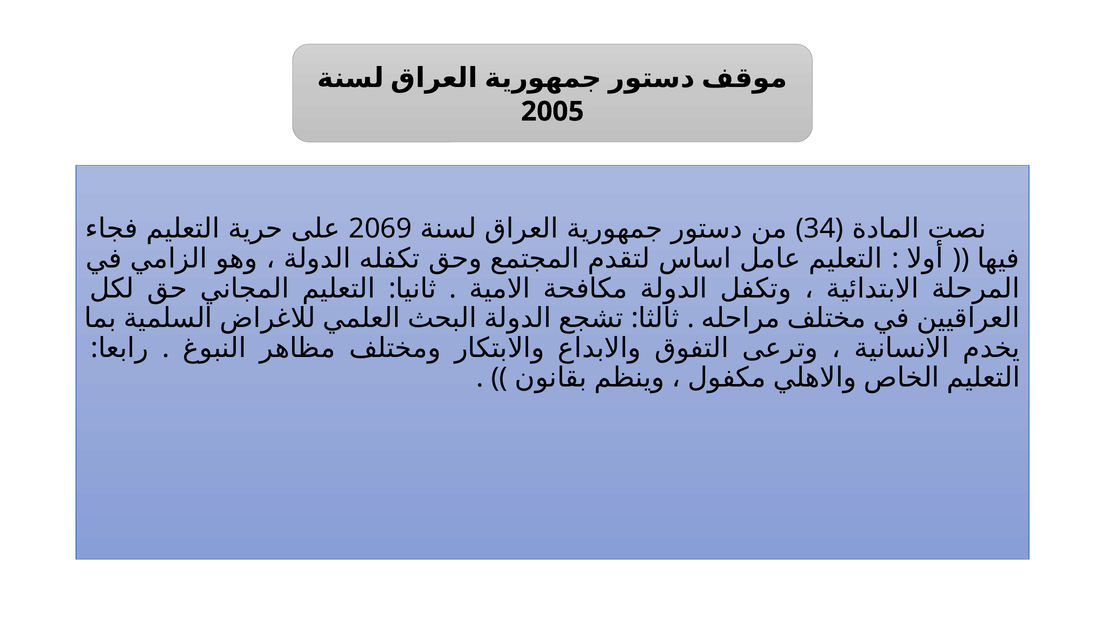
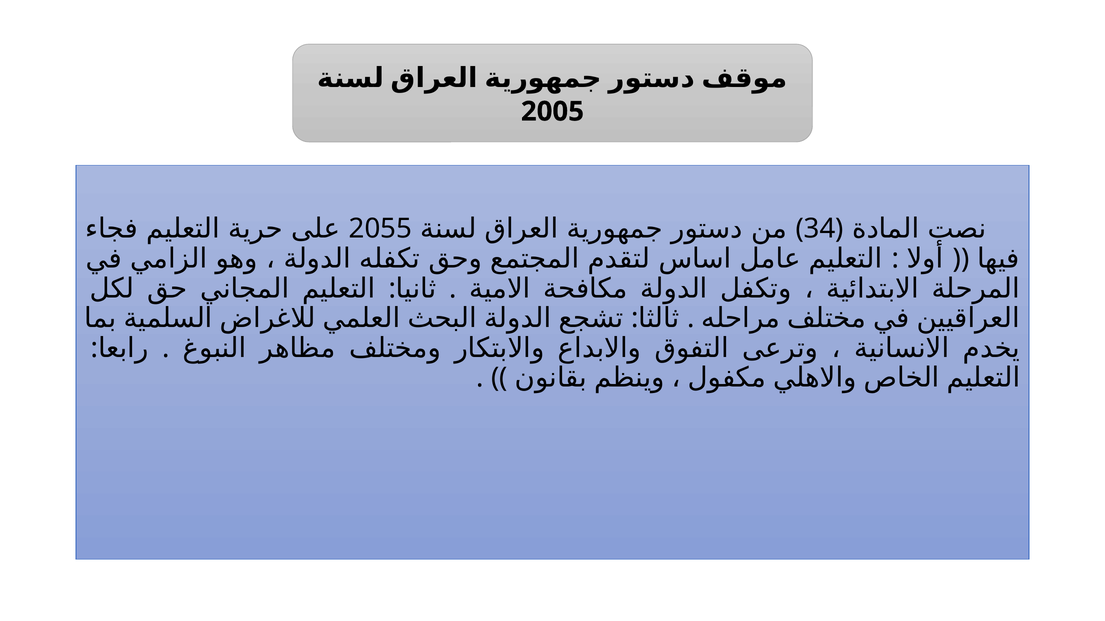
2069: 2069 -> 2055
